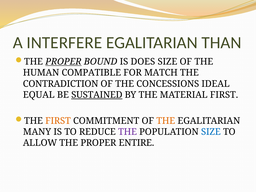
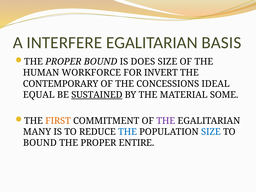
THAN: THAN -> BASIS
PROPER at (63, 62) underline: present -> none
COMPATIBLE: COMPATIBLE -> WORKFORCE
MATCH: MATCH -> INVERT
CONTRADICTION: CONTRADICTION -> CONTEMPORARY
MATERIAL FIRST: FIRST -> SOME
THE at (166, 121) colour: orange -> purple
THE at (128, 132) colour: purple -> blue
ALLOW at (40, 143): ALLOW -> BOUND
